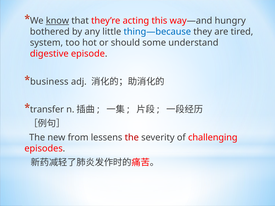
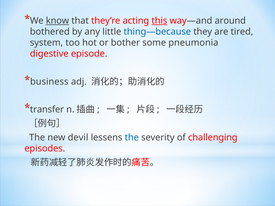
this underline: none -> present
hungry: hungry -> around
should: should -> bother
understand: understand -> pneumonia
from: from -> devil
the at (132, 138) colour: red -> blue
